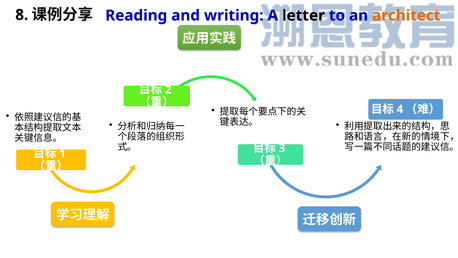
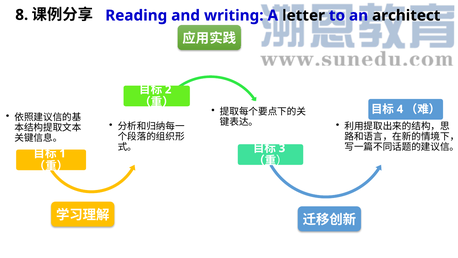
architect colour: orange -> black
